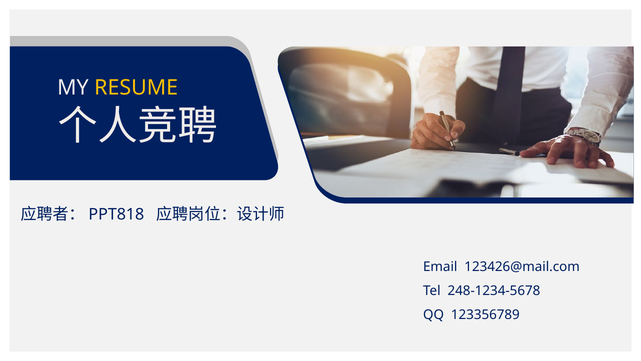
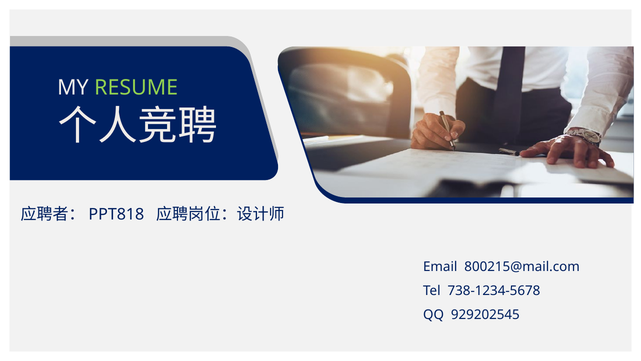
RESUME colour: yellow -> light green
123426@mail.com: 123426@mail.com -> 800215@mail.com
248-1234-5678: 248-1234-5678 -> 738-1234-5678
123356789: 123356789 -> 929202545
